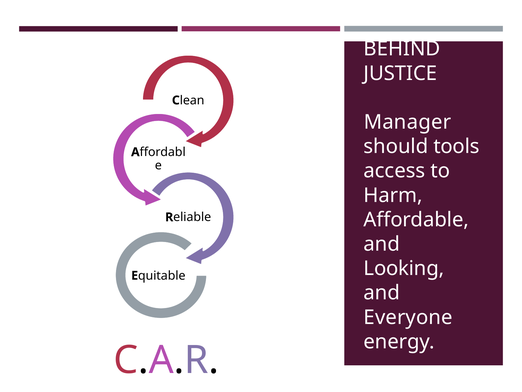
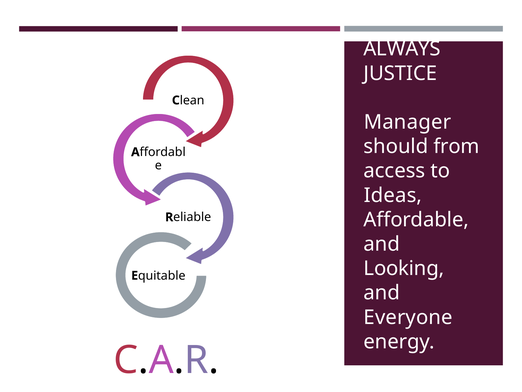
BEHIND: BEHIND -> ALWAYS
tools: tools -> from
Harm: Harm -> Ideas
